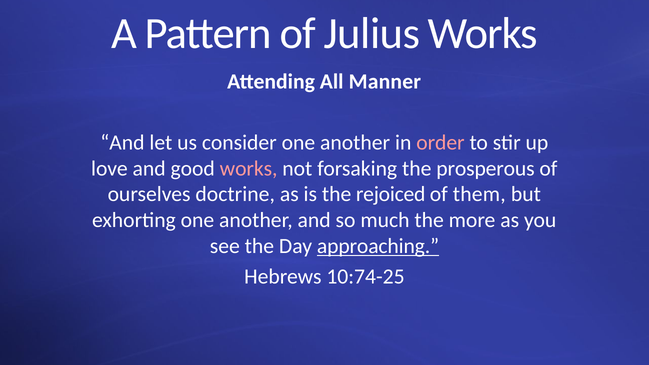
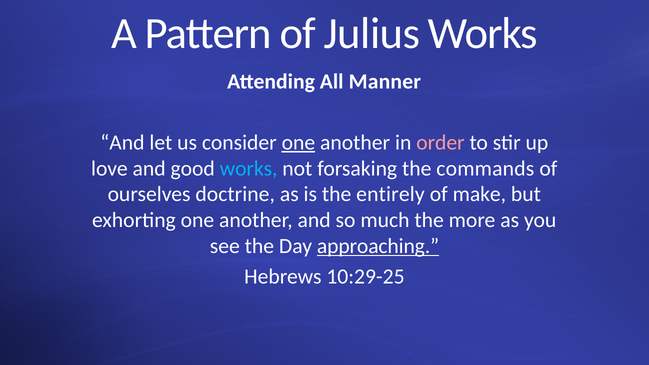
one at (298, 142) underline: none -> present
works at (249, 168) colour: pink -> light blue
prosperous: prosperous -> commands
rejoiced: rejoiced -> entirely
them: them -> make
10:74-25: 10:74-25 -> 10:29-25
